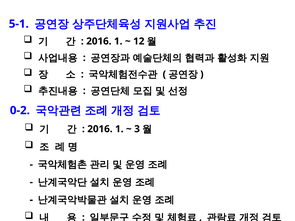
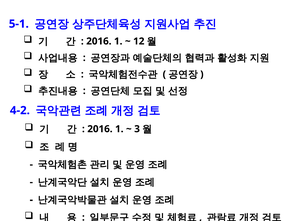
0-2: 0-2 -> 4-2
